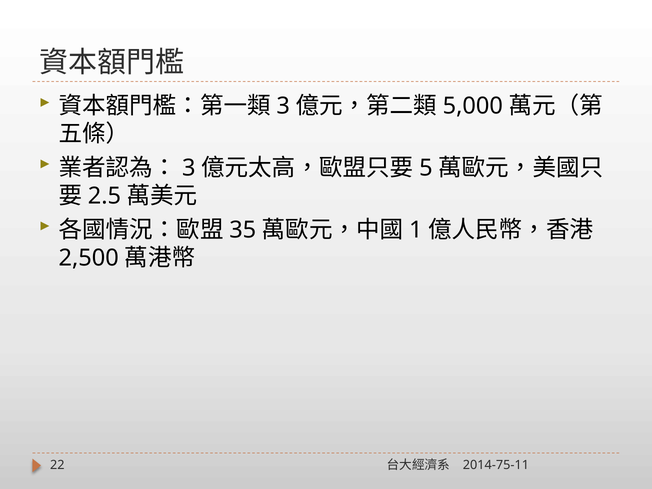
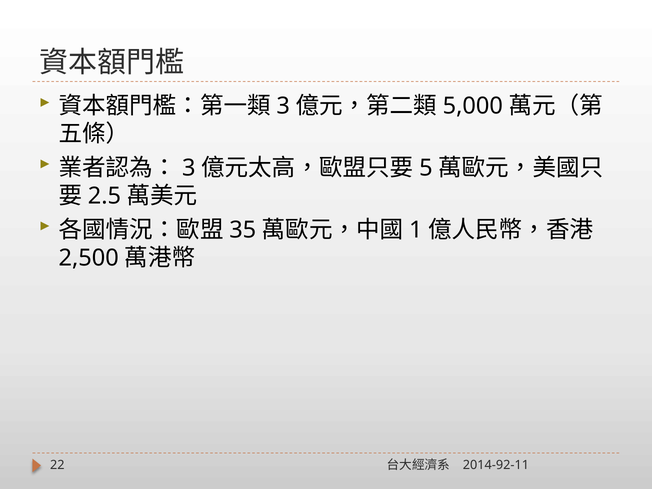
2014-75-11: 2014-75-11 -> 2014-92-11
